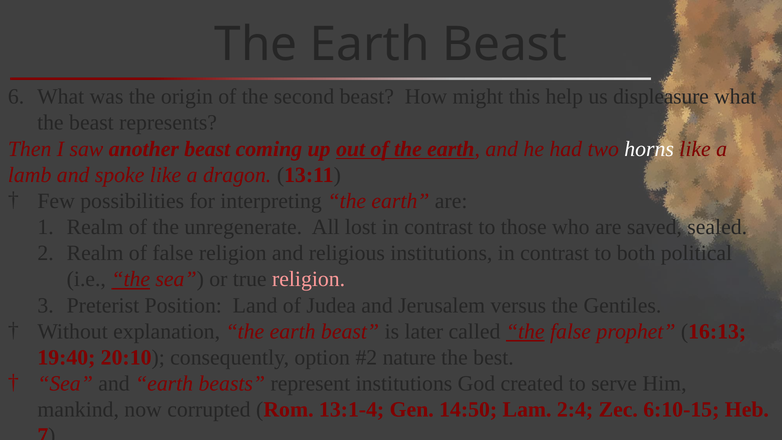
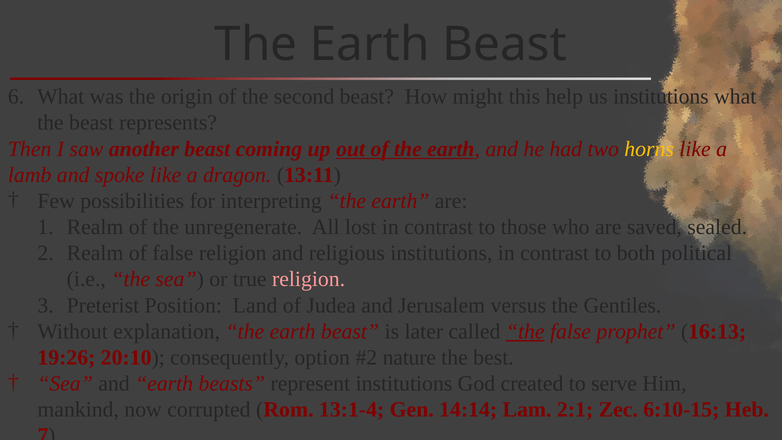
us displeasure: displeasure -> institutions
horns colour: white -> yellow
the at (131, 279) underline: present -> none
19:40: 19:40 -> 19:26
14:50: 14:50 -> 14:14
2:4: 2:4 -> 2:1
